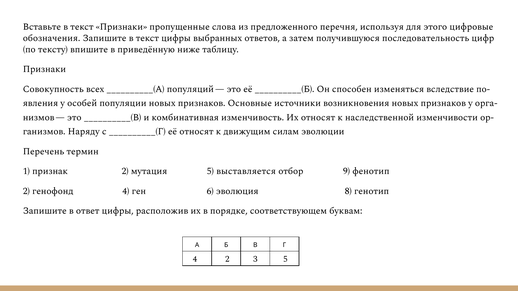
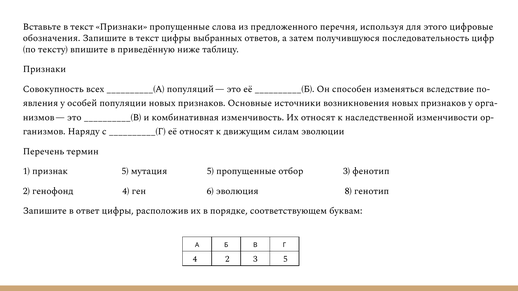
признак 2: 2 -> 5
выставляется: выставляется -> пропущенные
отбор 9: 9 -> 3
